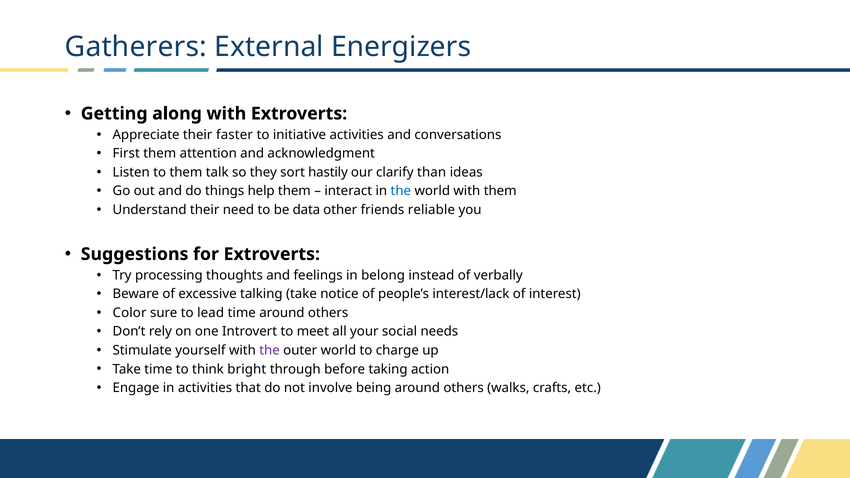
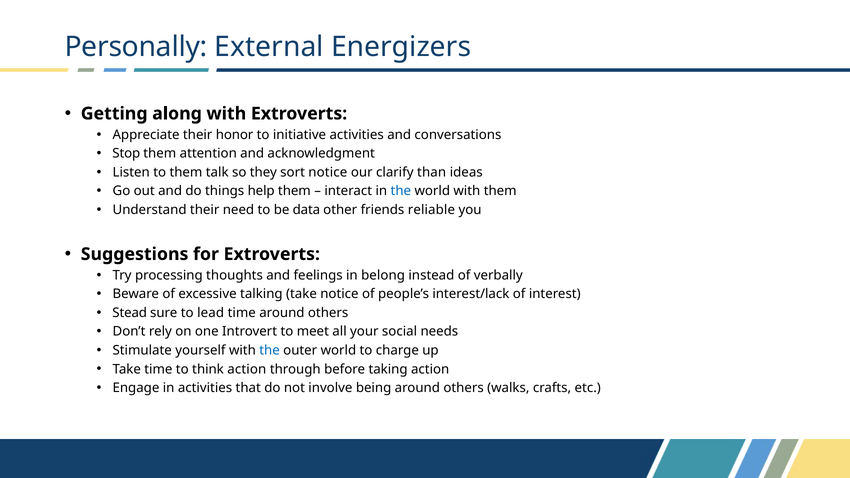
Gatherers: Gatherers -> Personally
faster: faster -> honor
First: First -> Stop
sort hastily: hastily -> notice
Color: Color -> Stead
the at (270, 350) colour: purple -> blue
think bright: bright -> action
